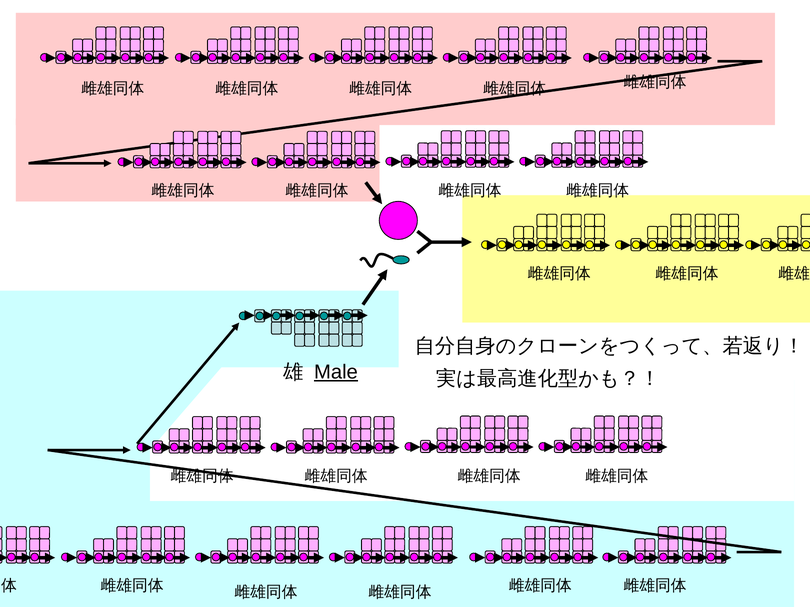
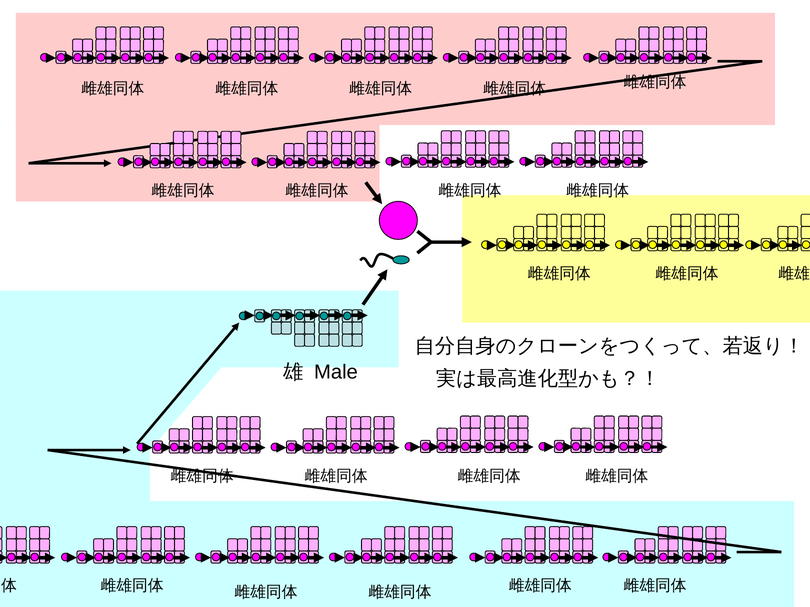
Male underline: present -> none
